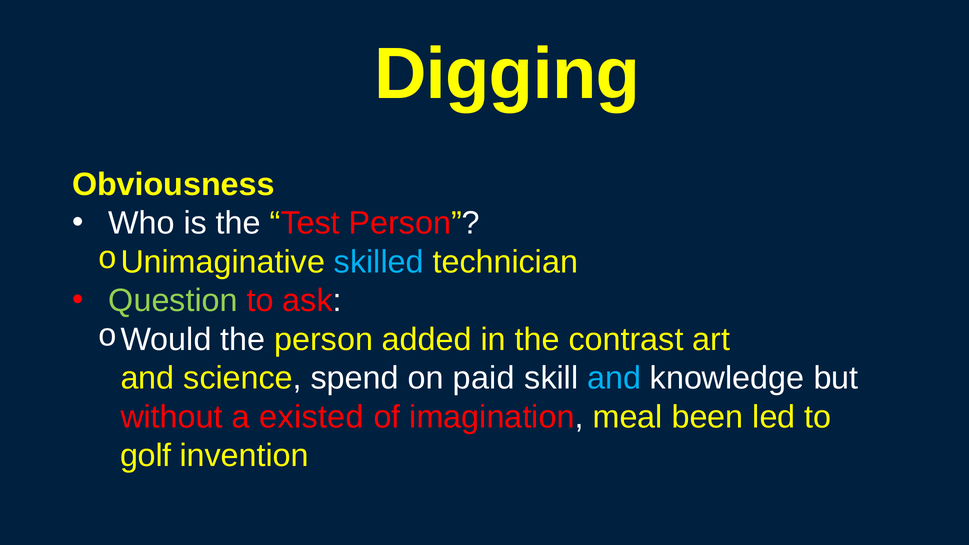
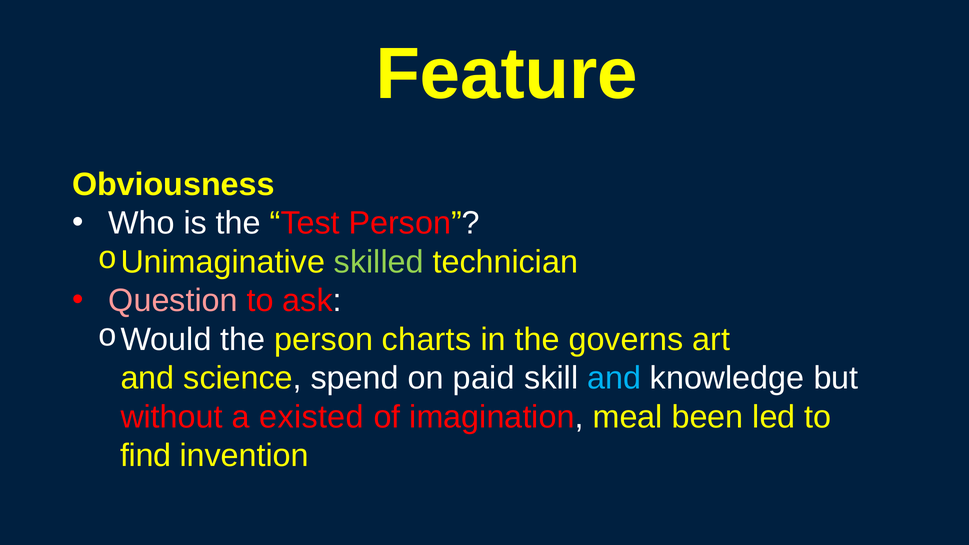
Digging: Digging -> Feature
skilled colour: light blue -> light green
Question colour: light green -> pink
added: added -> charts
contrast: contrast -> governs
golf: golf -> find
